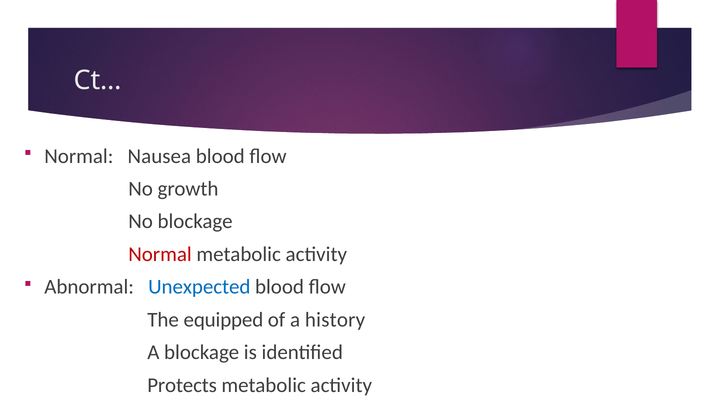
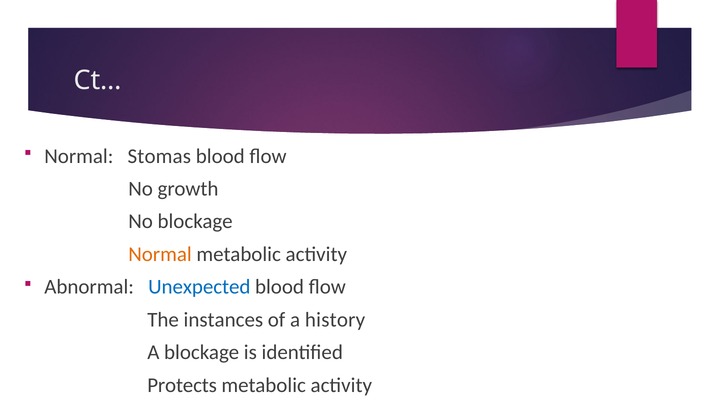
Nausea: Nausea -> Stomas
Normal at (160, 254) colour: red -> orange
equipped: equipped -> instances
